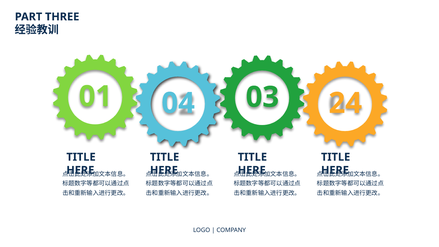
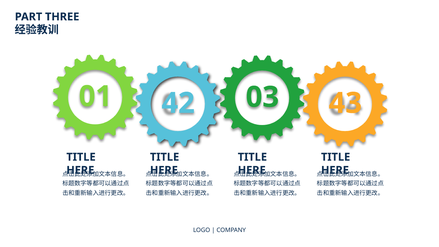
04: 04 -> 42
24: 24 -> 43
